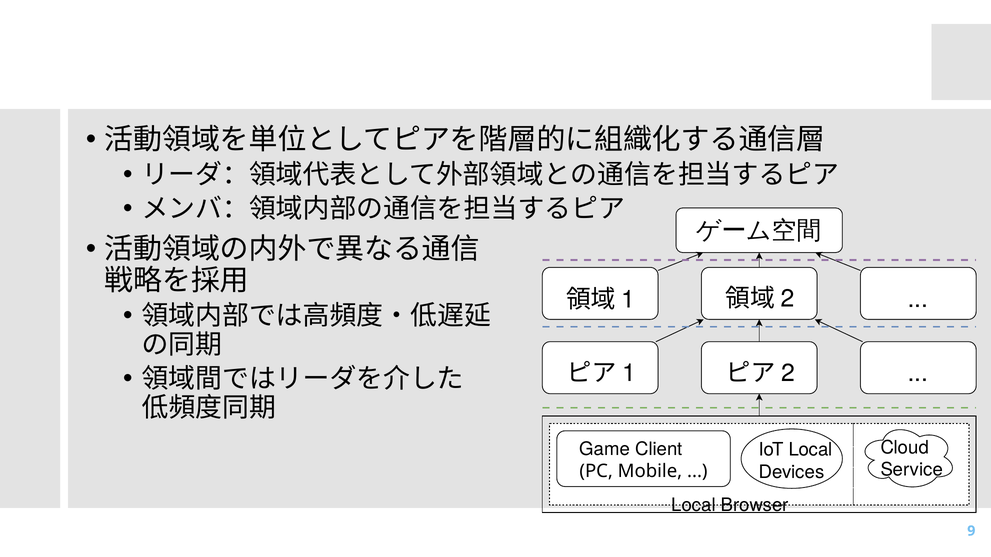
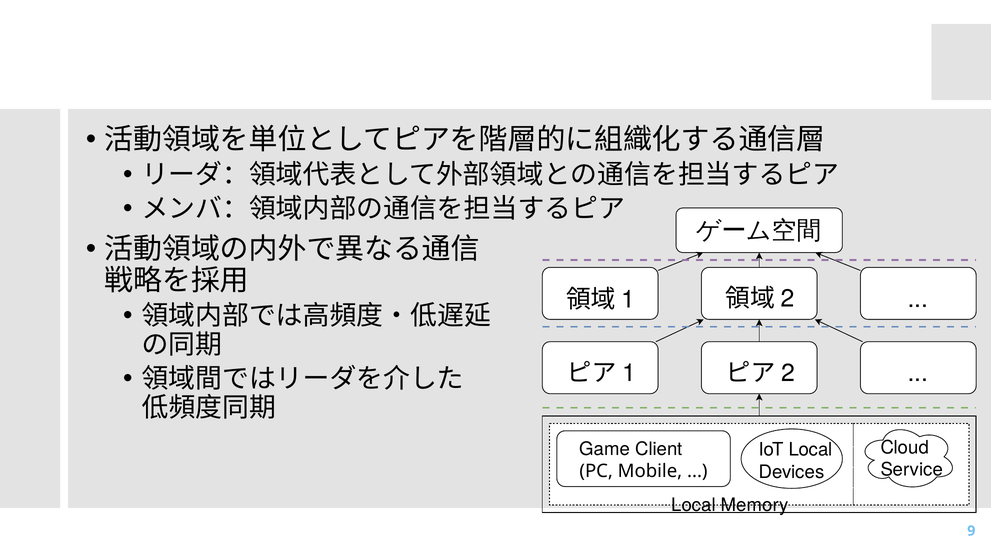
Browser: Browser -> Memory
